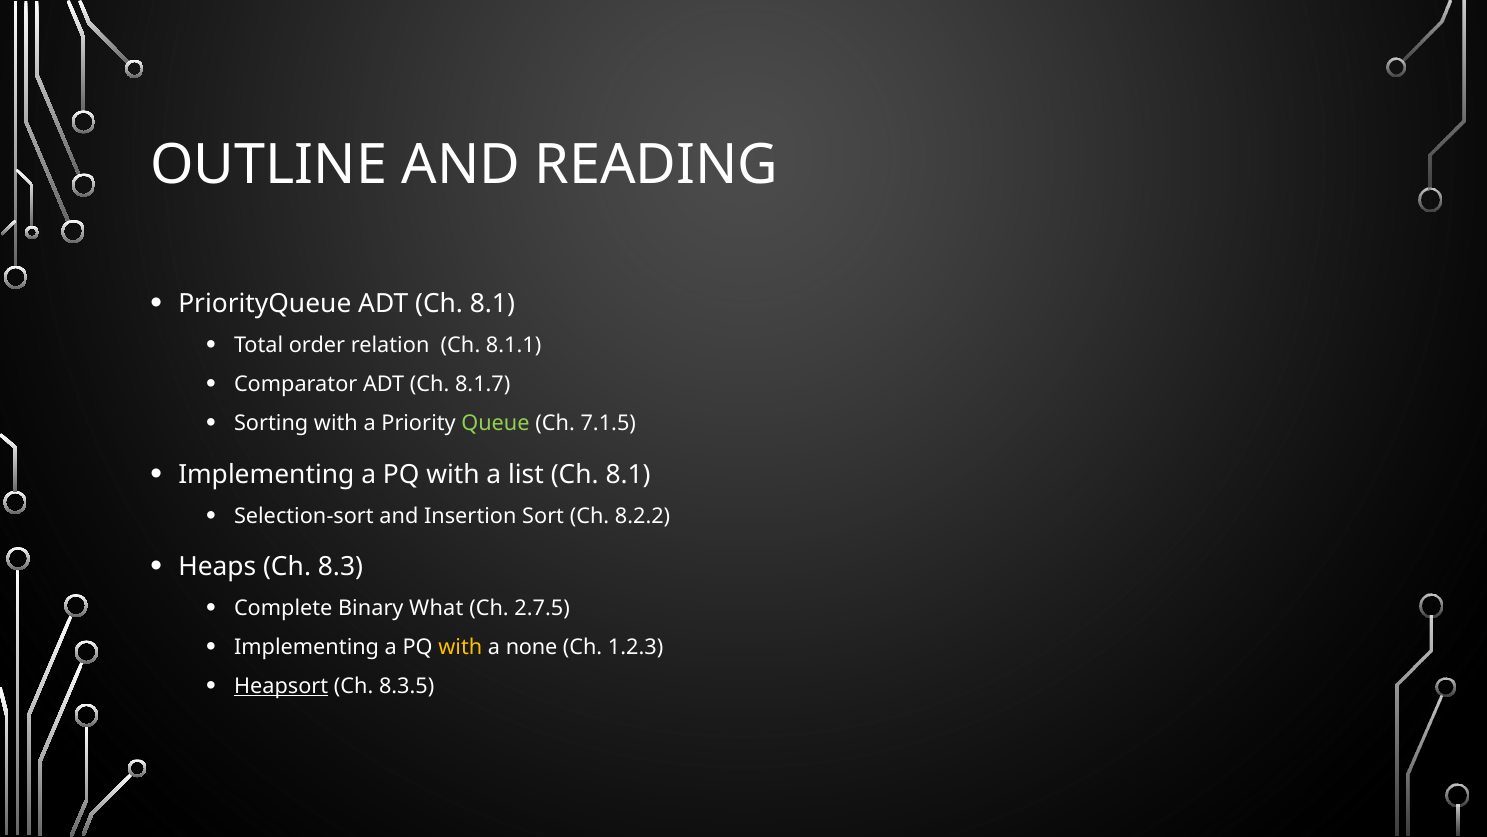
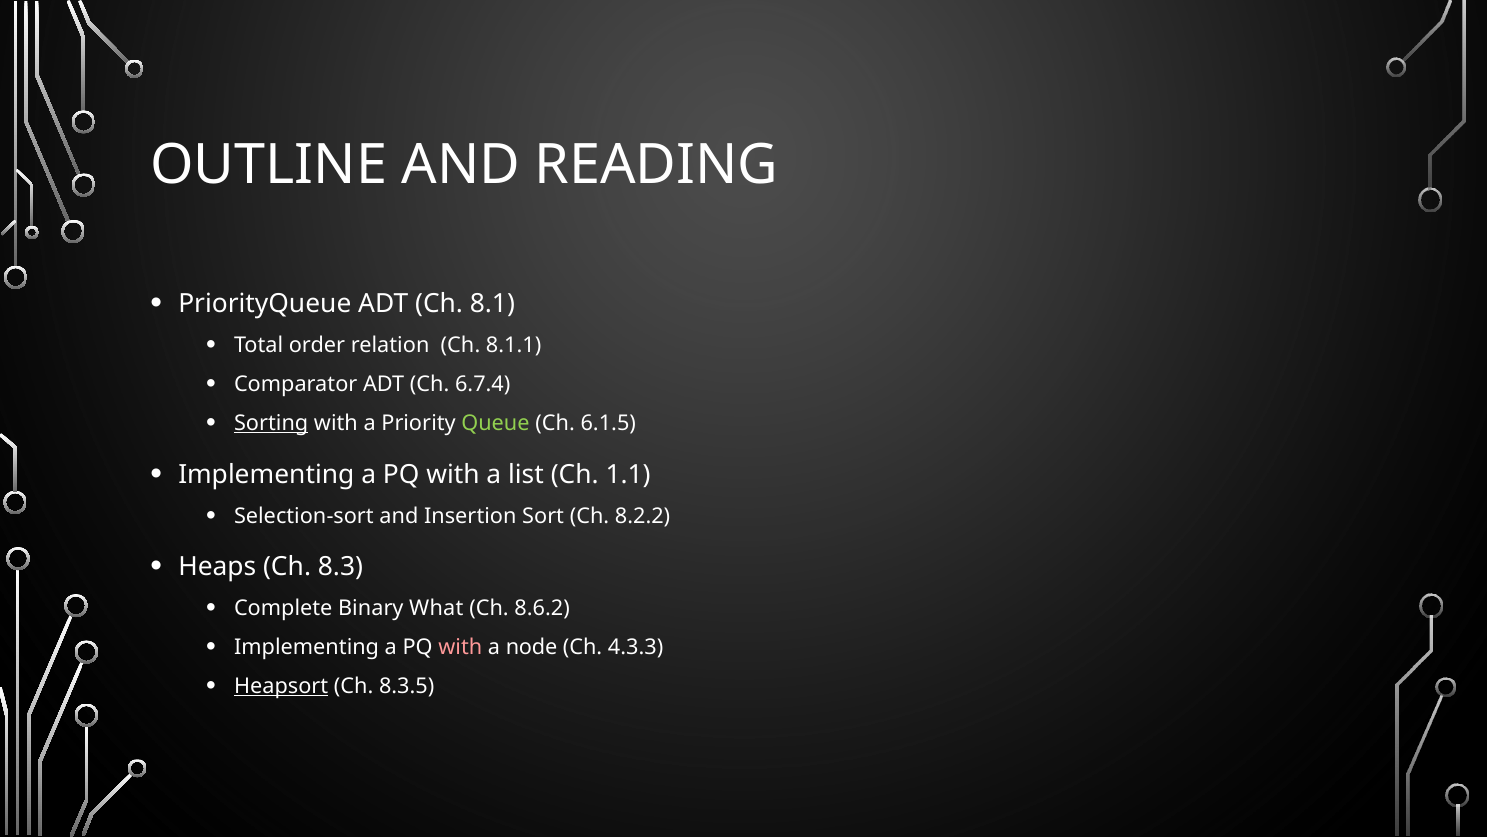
8.1.7: 8.1.7 -> 6.7.4
Sorting underline: none -> present
7.1.5: 7.1.5 -> 6.1.5
list Ch 8.1: 8.1 -> 1.1
2.7.5: 2.7.5 -> 8.6.2
with at (460, 647) colour: yellow -> pink
none: none -> node
1.2.3: 1.2.3 -> 4.3.3
